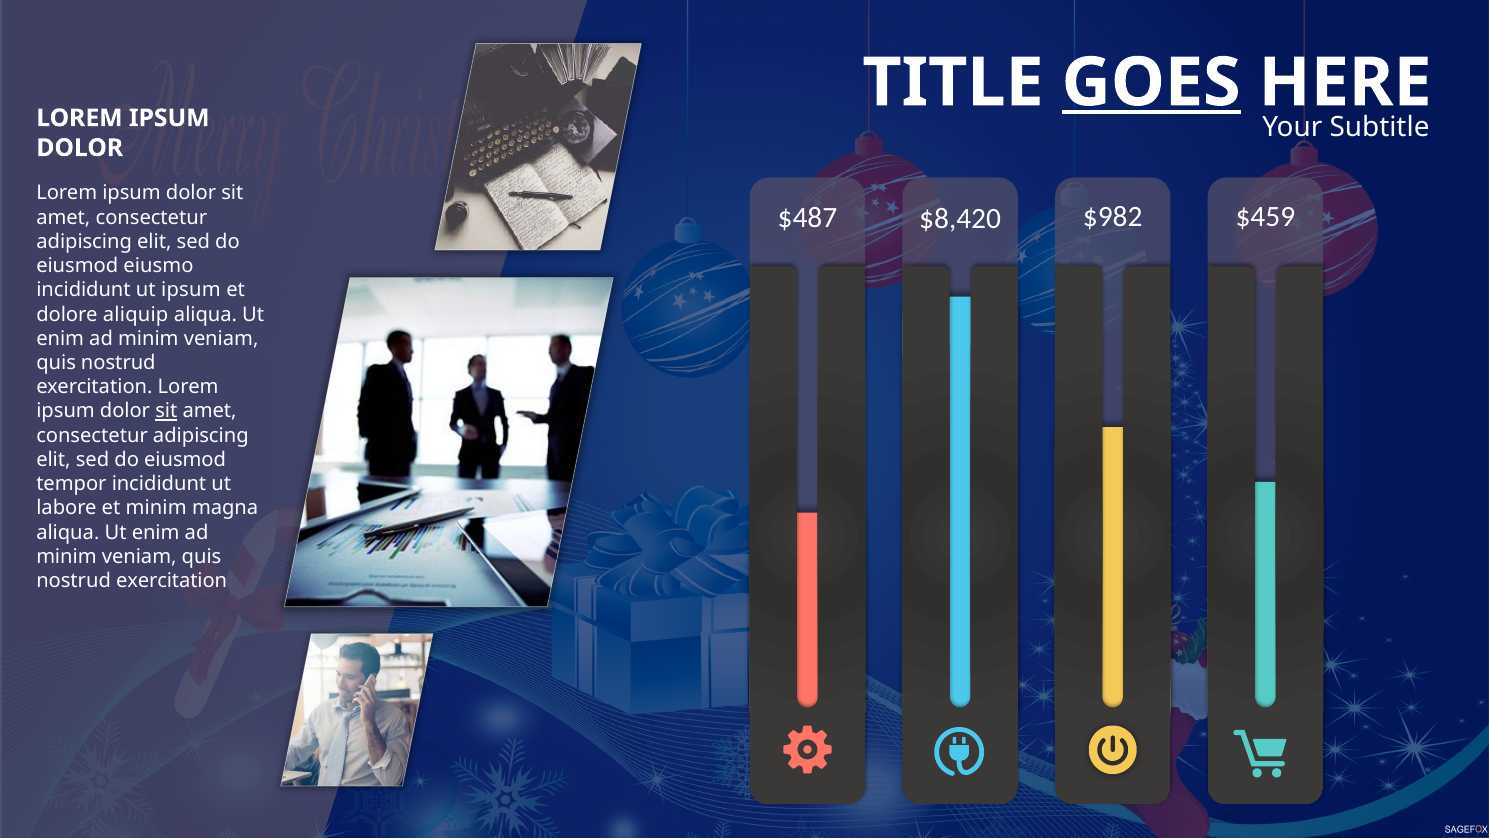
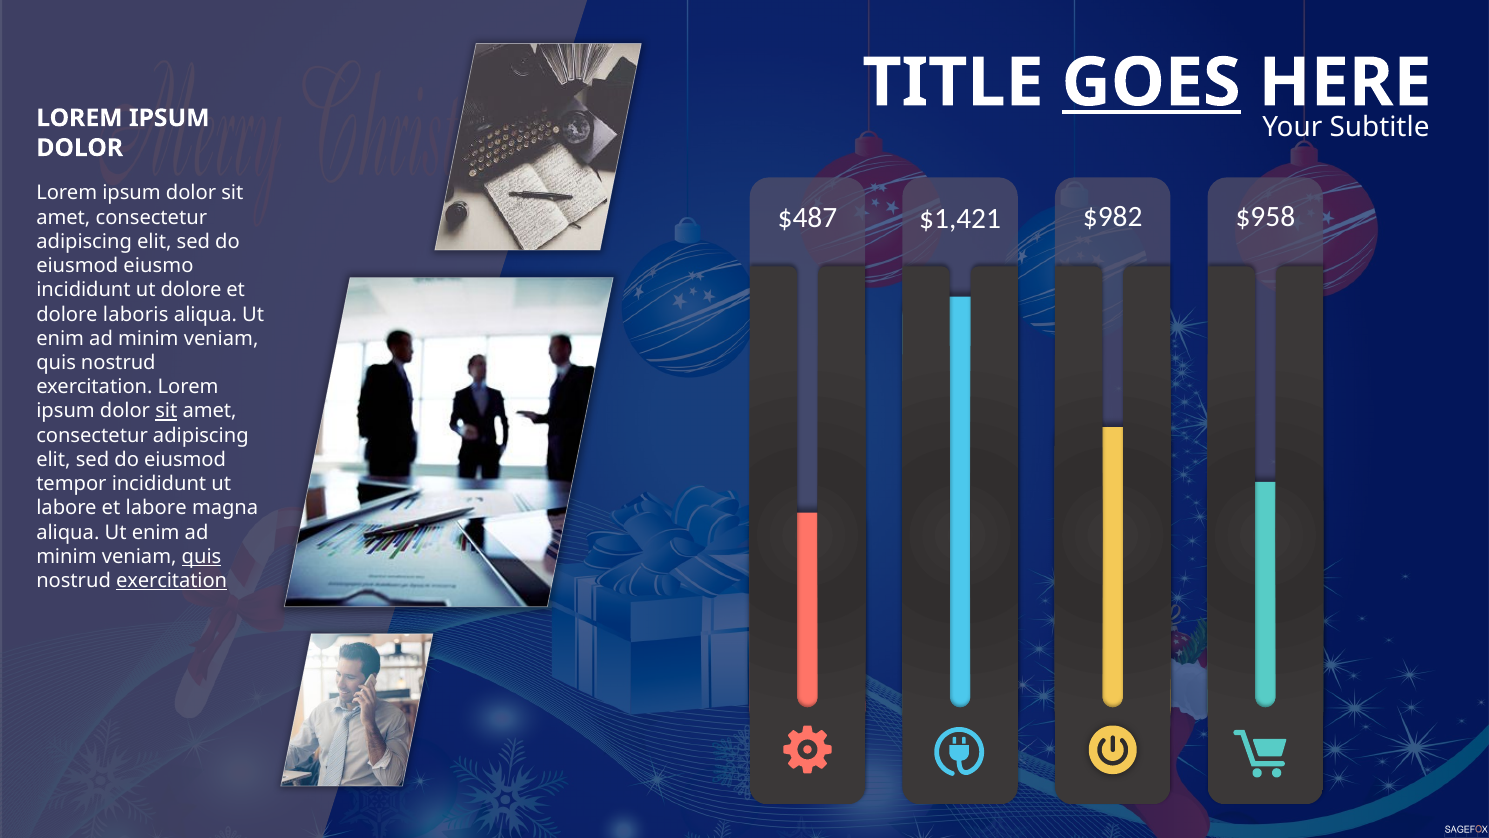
$8,420: $8,420 -> $1,421
$459: $459 -> $958
ut ipsum: ipsum -> dolore
aliquip: aliquip -> laboris
et minim: minim -> labore
quis at (202, 556) underline: none -> present
exercitation at (172, 581) underline: none -> present
